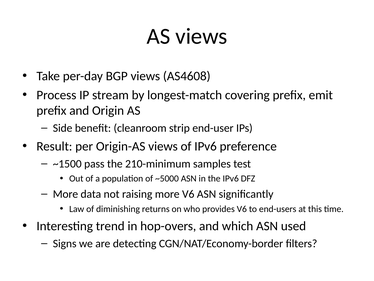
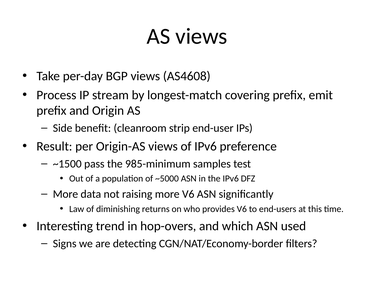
210-minimum: 210-minimum -> 985-minimum
